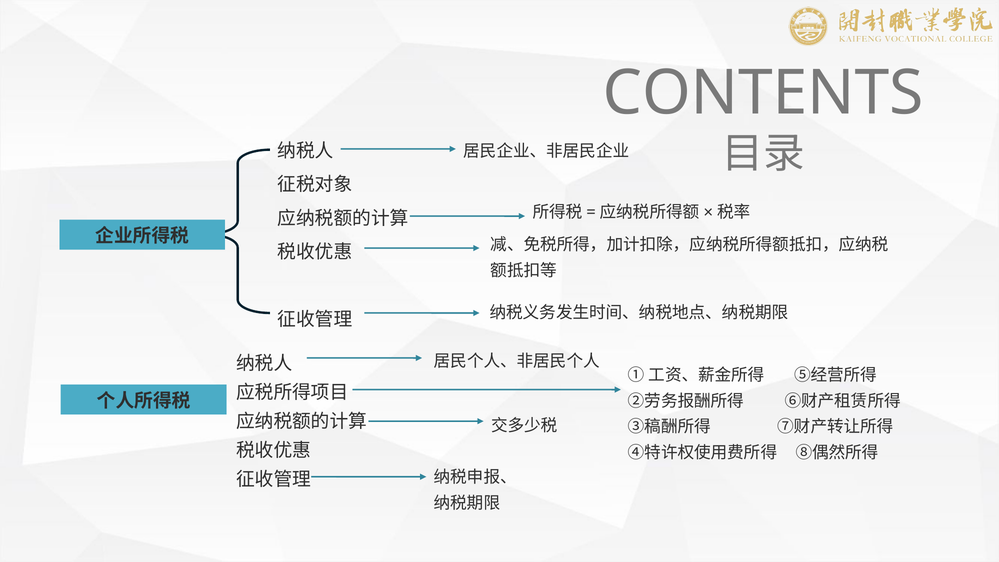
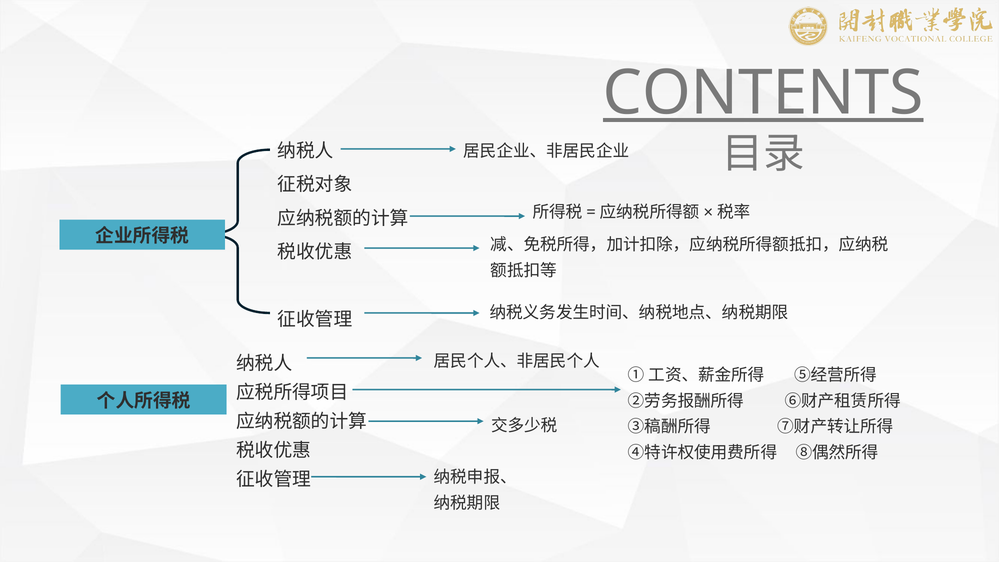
CONTENTS underline: none -> present
